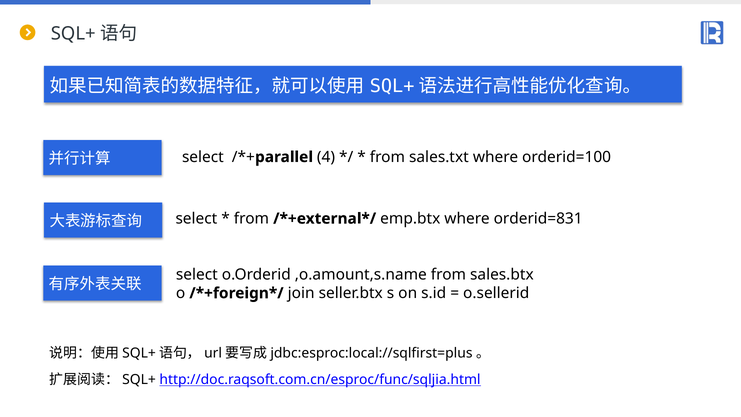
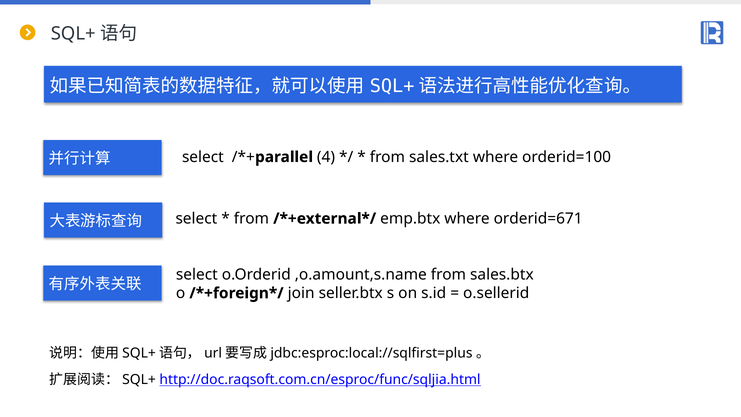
orderid=831: orderid=831 -> orderid=671
